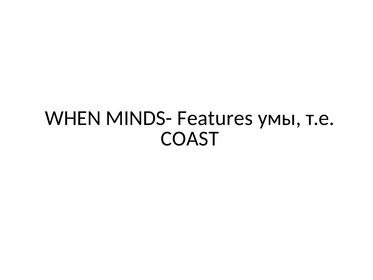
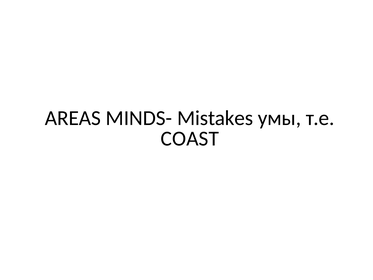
WHEN: WHEN -> AREAS
Features: Features -> Mistakes
